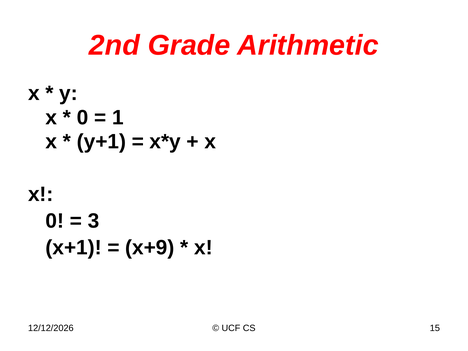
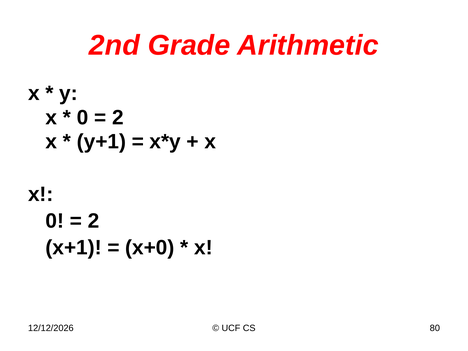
1 at (118, 117): 1 -> 2
3 at (94, 221): 3 -> 2
x+9: x+9 -> x+0
15: 15 -> 80
